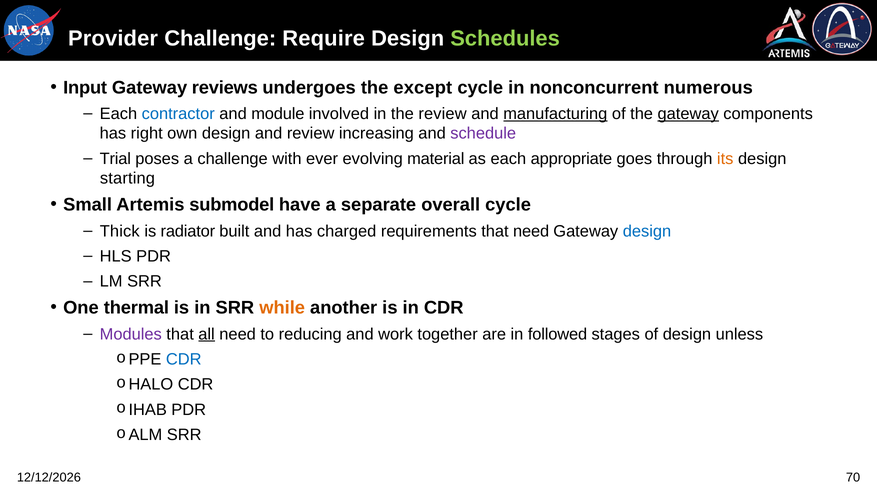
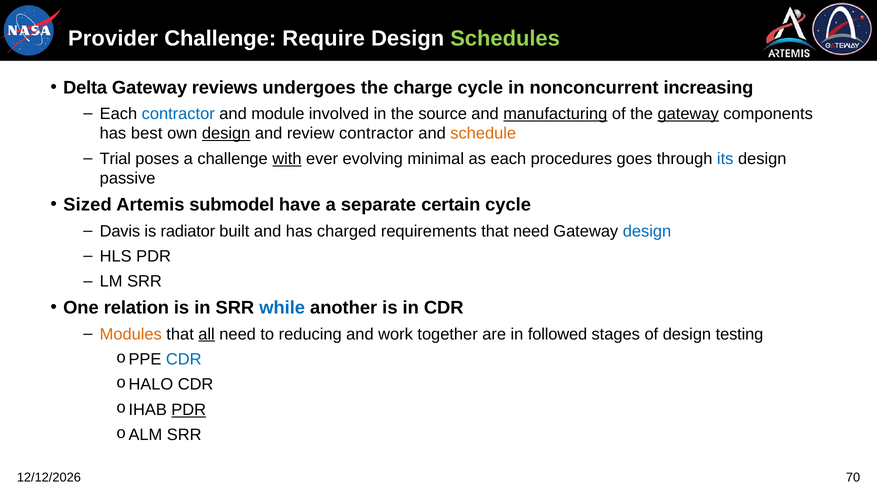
Input: Input -> Delta
except: except -> charge
numerous: numerous -> increasing
the review: review -> source
right: right -> best
design at (226, 134) underline: none -> present
review increasing: increasing -> contractor
schedule colour: purple -> orange
with underline: none -> present
material: material -> minimal
appropriate: appropriate -> procedures
its colour: orange -> blue
starting: starting -> passive
Small: Small -> Sized
overall: overall -> certain
Thick: Thick -> Davis
thermal: thermal -> relation
while colour: orange -> blue
Modules colour: purple -> orange
unless: unless -> testing
PDR at (189, 410) underline: none -> present
